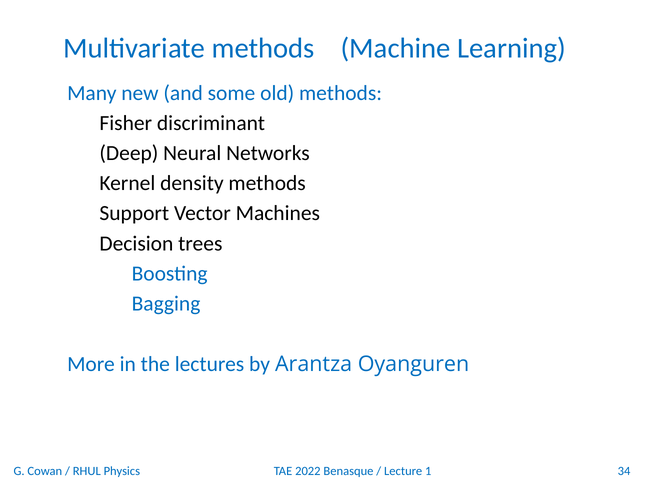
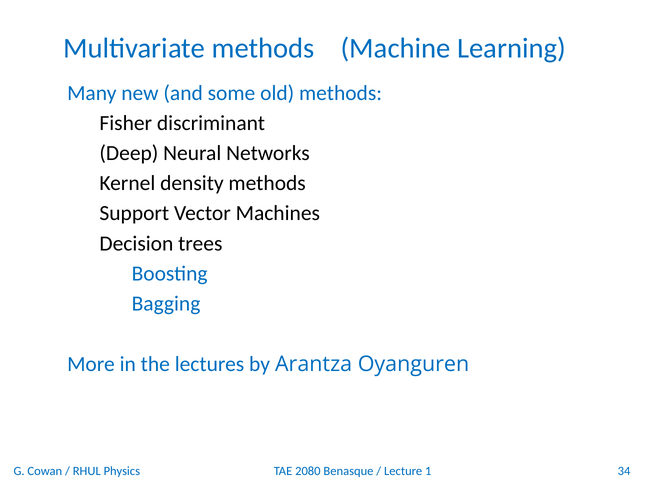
2022: 2022 -> 2080
